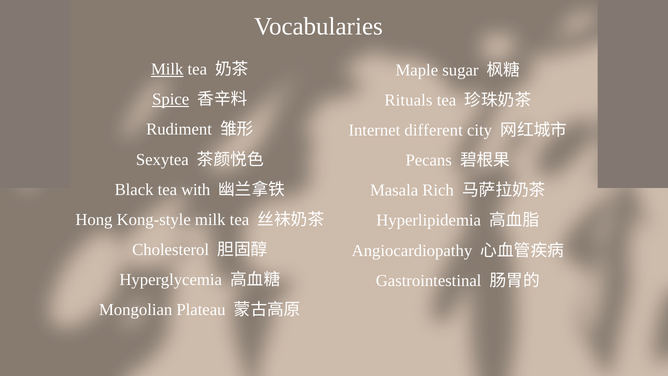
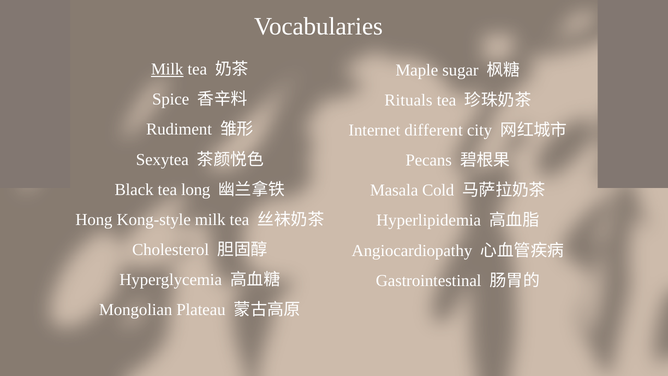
Spice underline: present -> none
with: with -> long
Rich: Rich -> Cold
